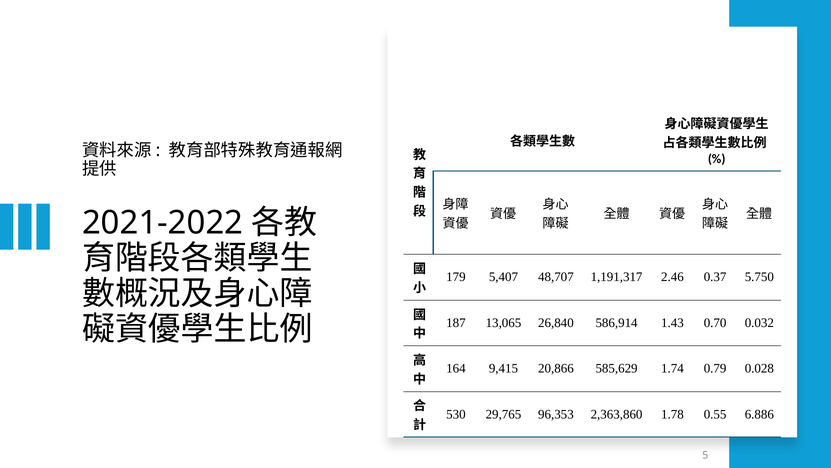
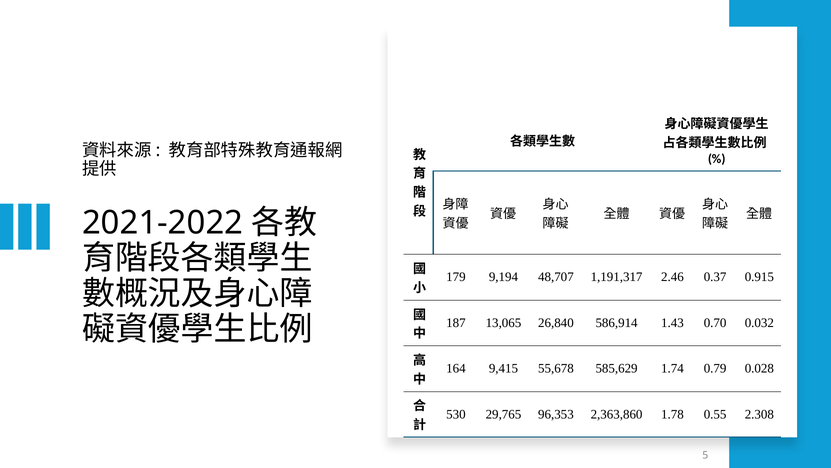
5,407: 5,407 -> 9,194
5.750: 5.750 -> 0.915
20,866: 20,866 -> 55,678
6.886: 6.886 -> 2.308
